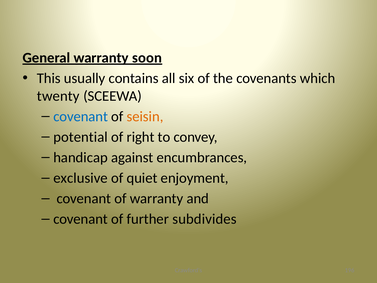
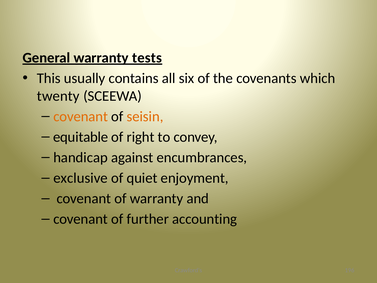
soon: soon -> tests
covenant at (81, 116) colour: blue -> orange
potential: potential -> equitable
subdivides: subdivides -> accounting
